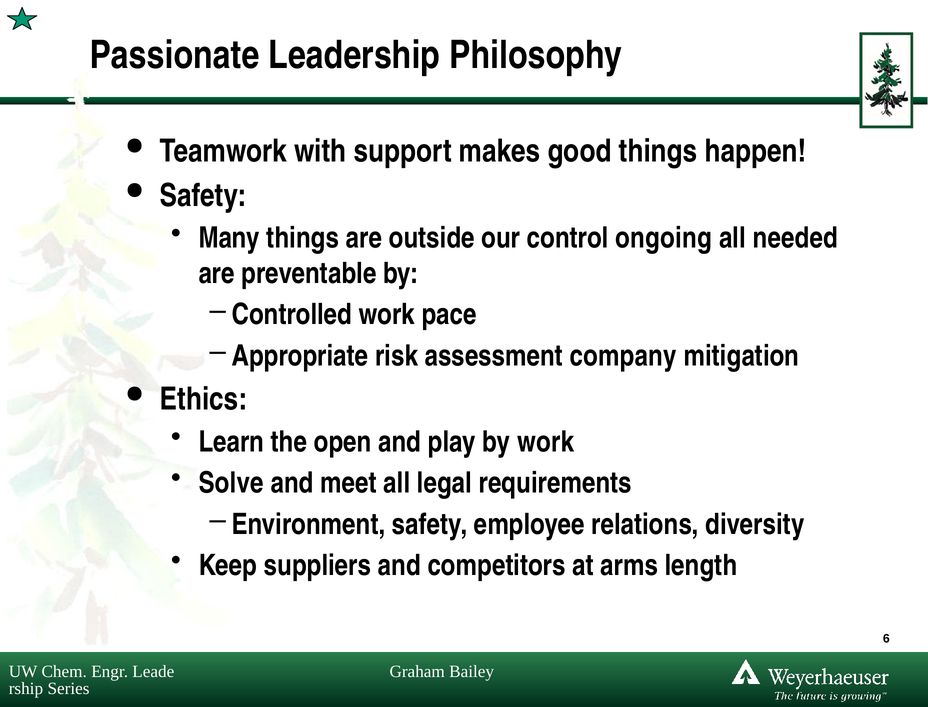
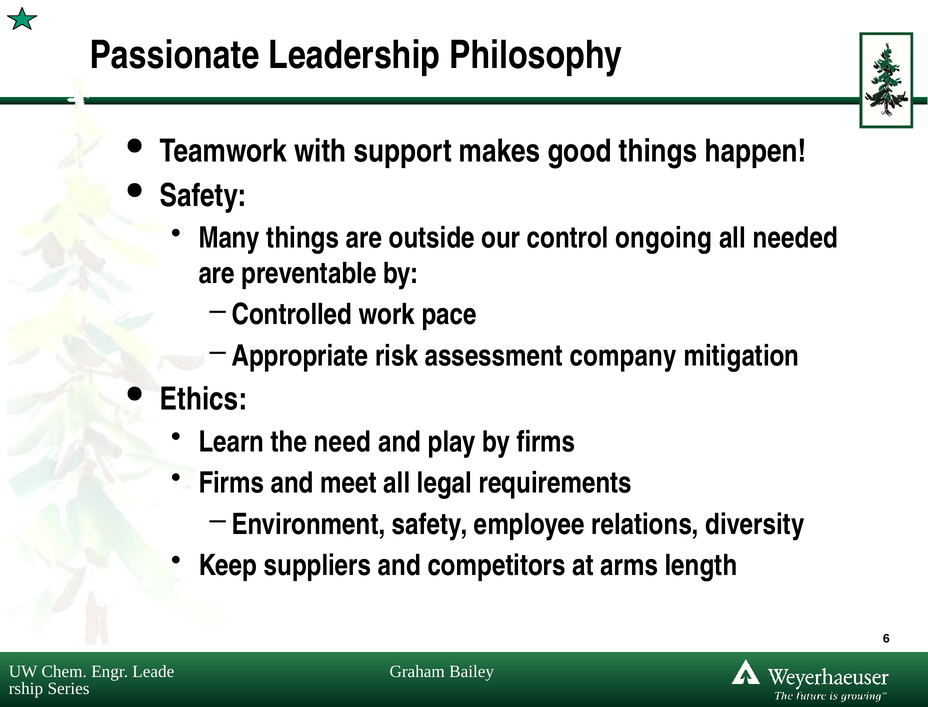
open: open -> need
by work: work -> firms
Solve at (231, 483): Solve -> Firms
